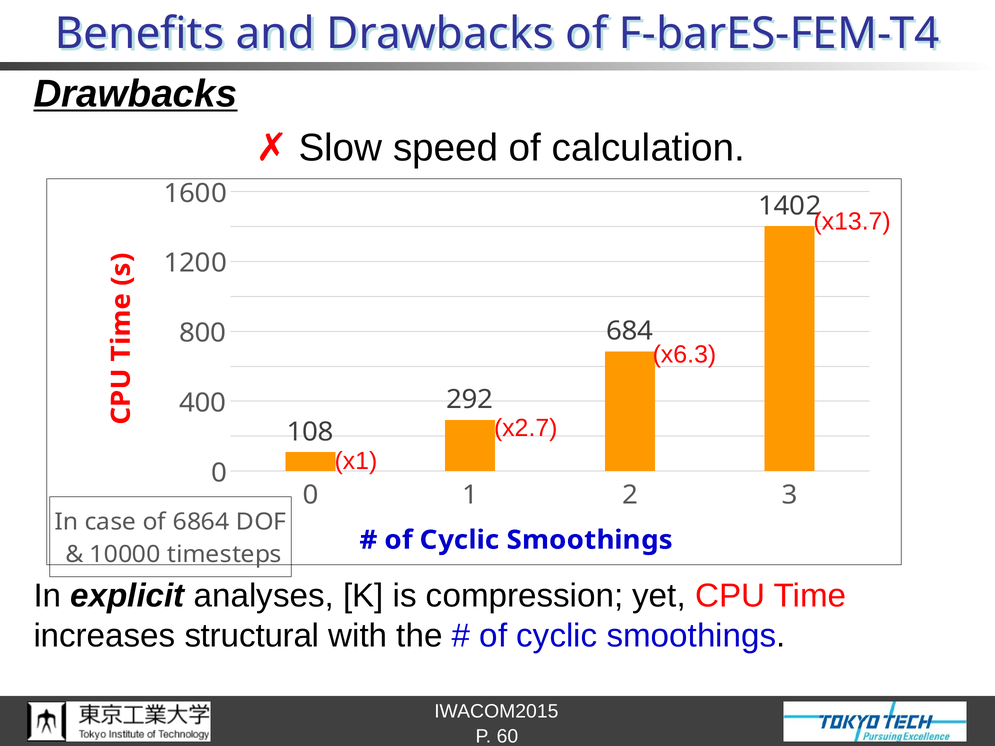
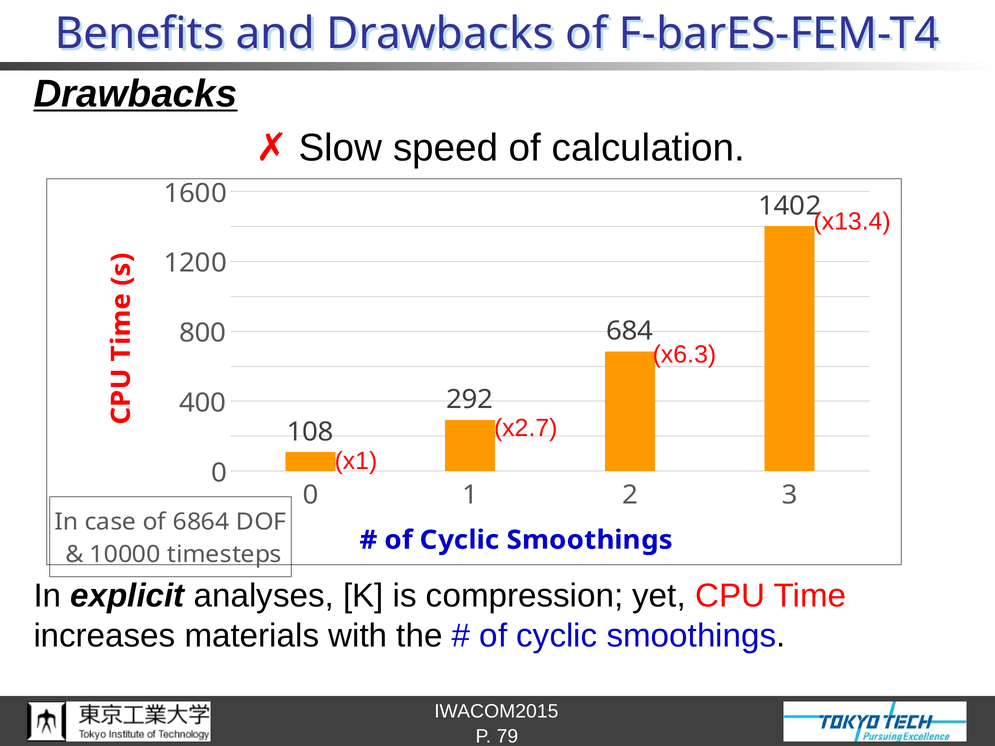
x13.7: x13.7 -> x13.4
structural: structural -> materials
60: 60 -> 79
